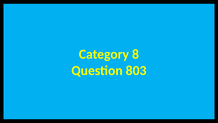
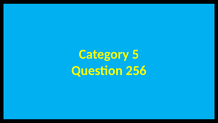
8: 8 -> 5
803: 803 -> 256
